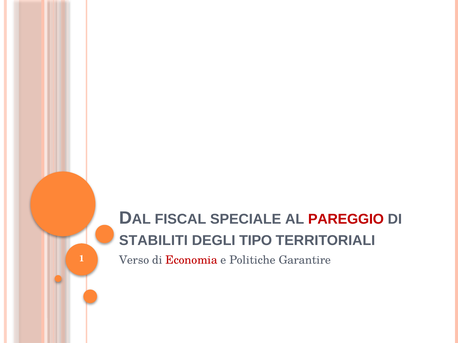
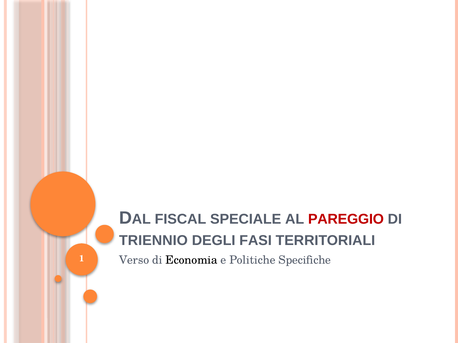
STABILITI: STABILITI -> TRIENNIO
TIPO: TIPO -> FASI
Economia colour: red -> black
Garantire: Garantire -> Specifiche
